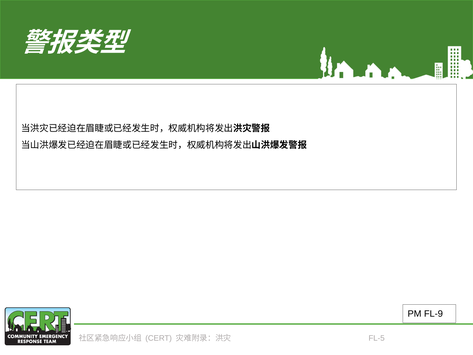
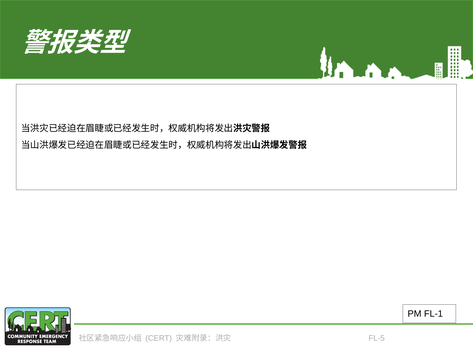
FL-9: FL-9 -> FL-1
